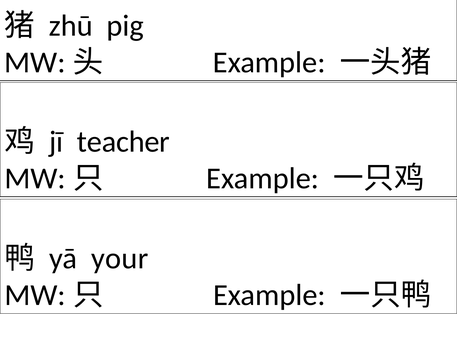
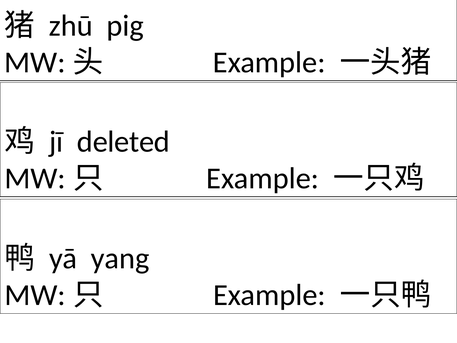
teacher: teacher -> deleted
your: your -> yang
